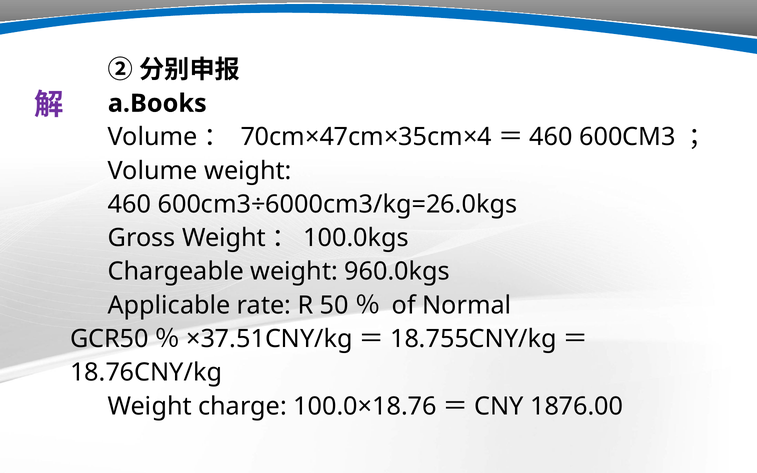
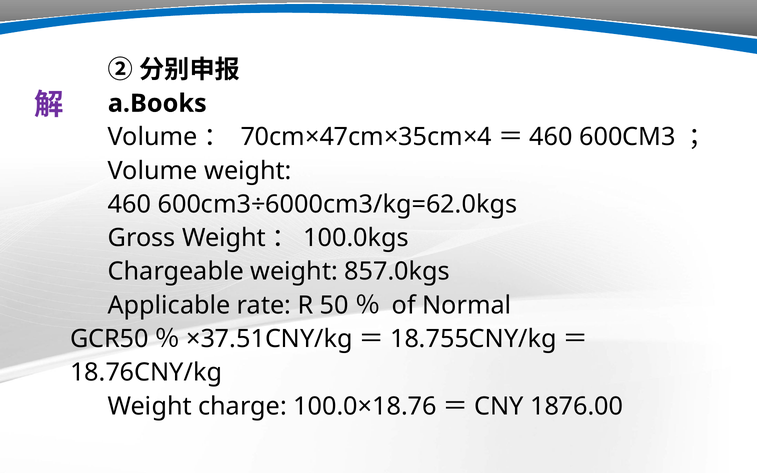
600cm3÷6000cm3/kg=26.0kgs: 600cm3÷6000cm3/kg=26.0kgs -> 600cm3÷6000cm3/kg=62.0kgs
960.0kgs: 960.0kgs -> 857.0kgs
